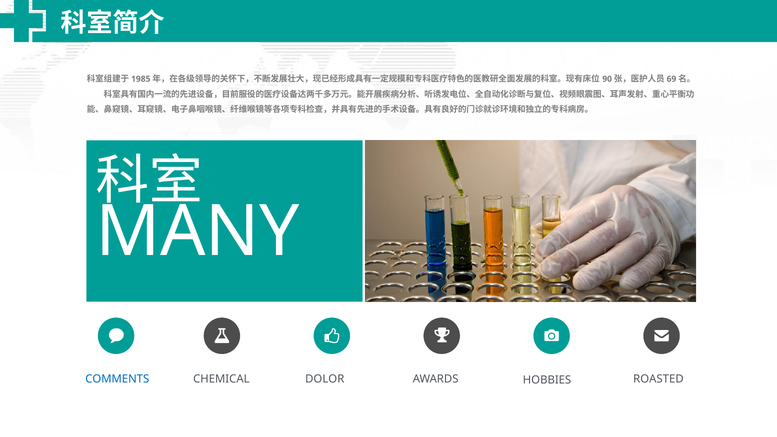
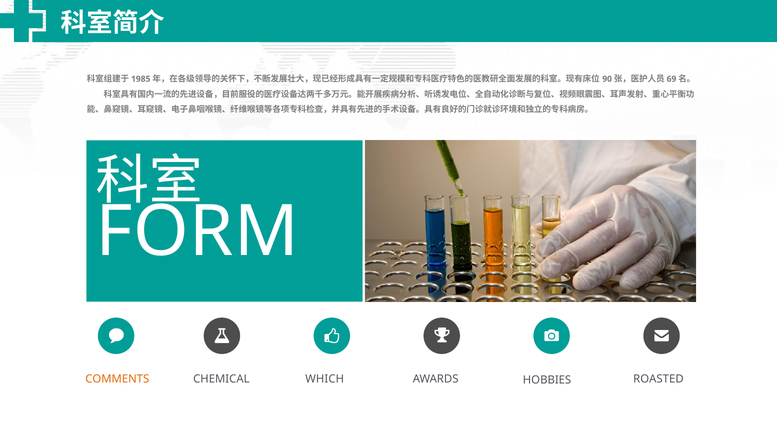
MANY: MANY -> FORM
COMMENTS colour: blue -> orange
DOLOR: DOLOR -> WHICH
